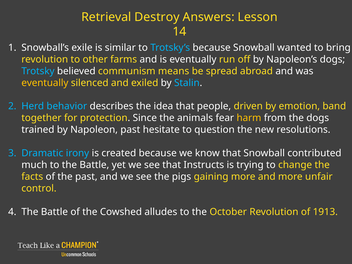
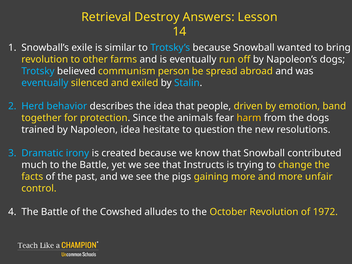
means: means -> person
eventually at (45, 83) colour: yellow -> light blue
Napoleon past: past -> idea
1913: 1913 -> 1972
